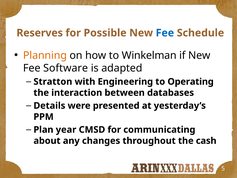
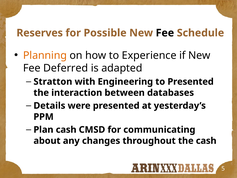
Fee at (165, 33) colour: blue -> black
Winkelman: Winkelman -> Experience
Software: Software -> Deferred
to Operating: Operating -> Presented
Plan year: year -> cash
